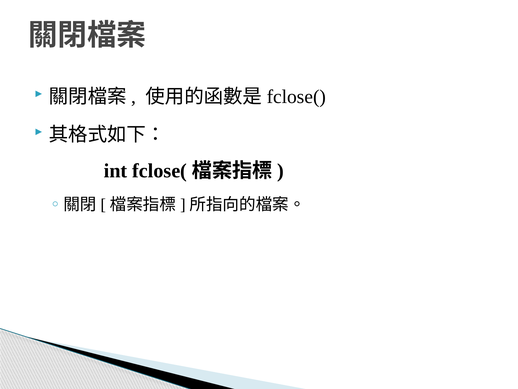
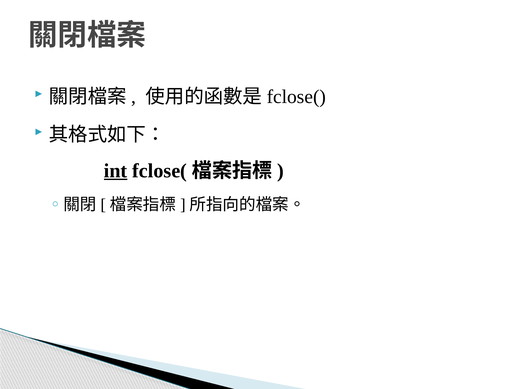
int underline: none -> present
